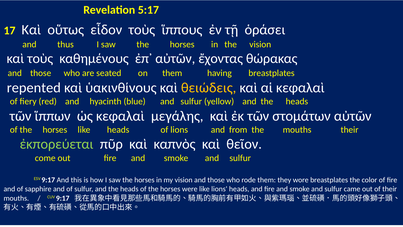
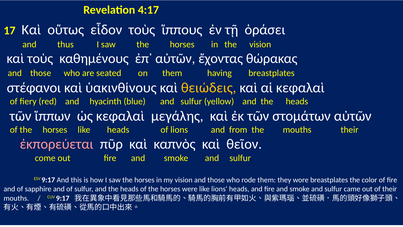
5:17: 5:17 -> 4:17
repented: repented -> στέφανοι
ἐκπορεύεται colour: light green -> pink
